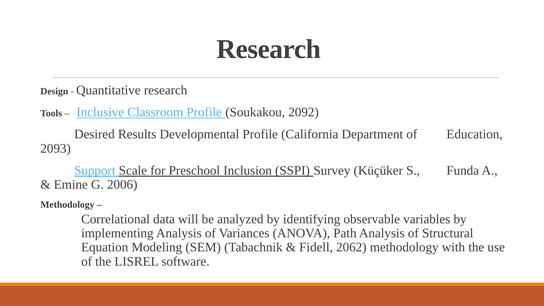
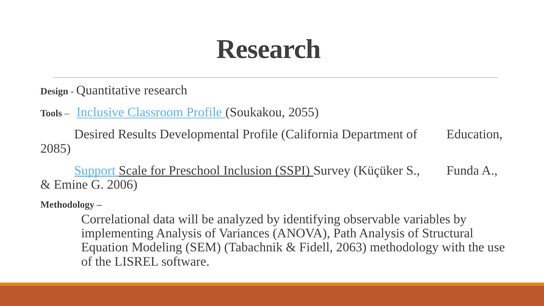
2092: 2092 -> 2055
2093: 2093 -> 2085
2062: 2062 -> 2063
